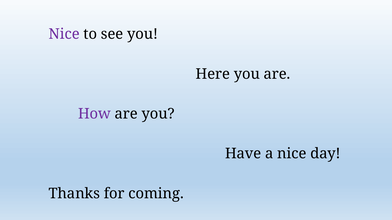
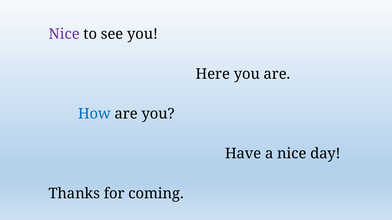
How colour: purple -> blue
